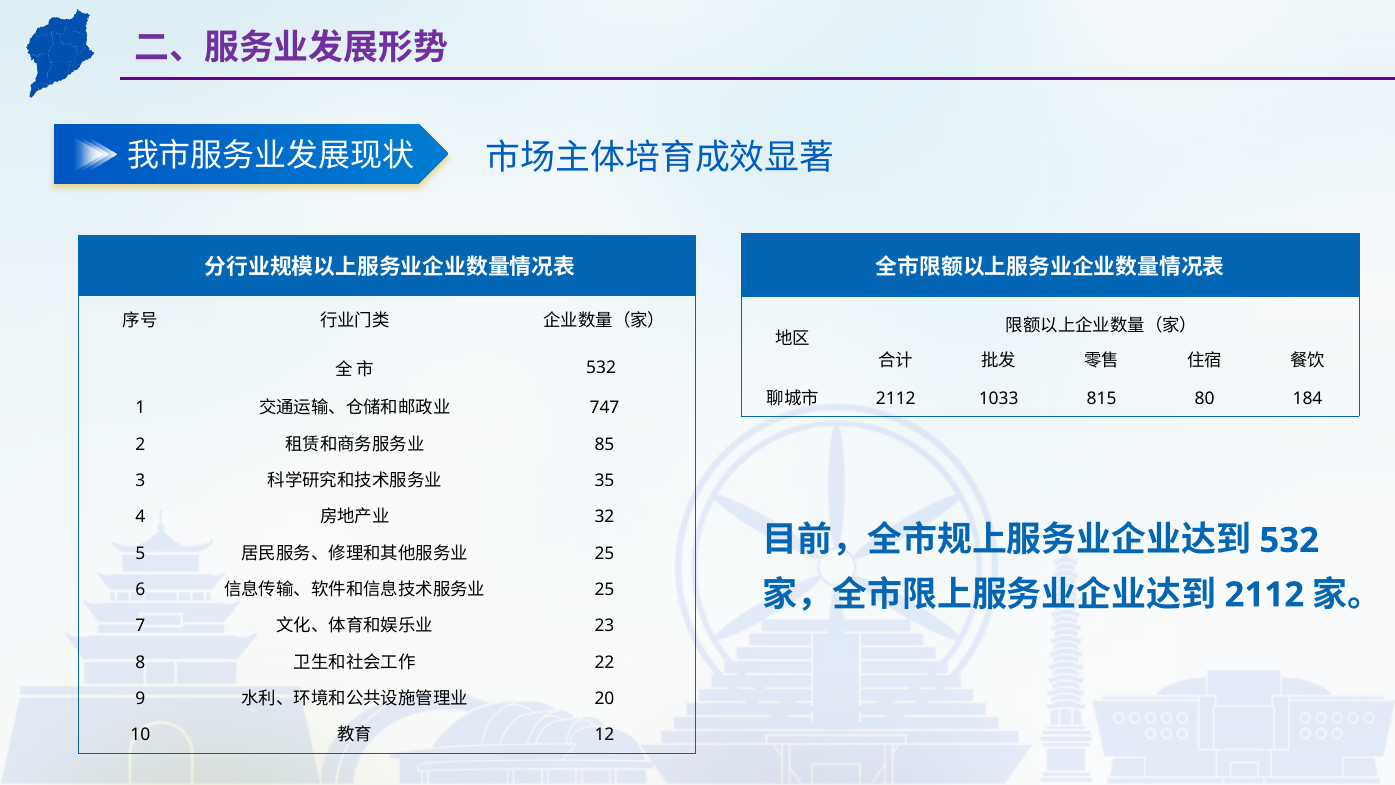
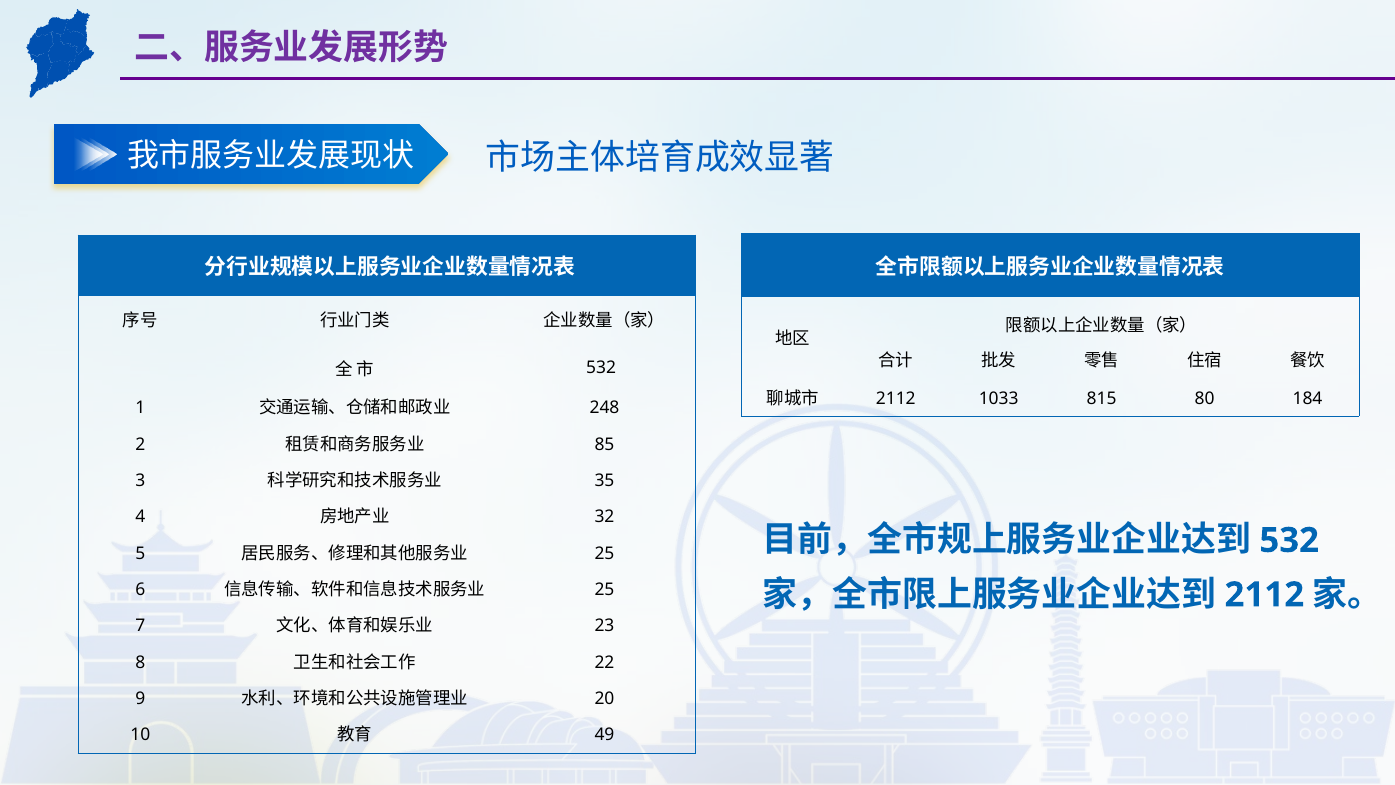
747: 747 -> 248
12: 12 -> 49
